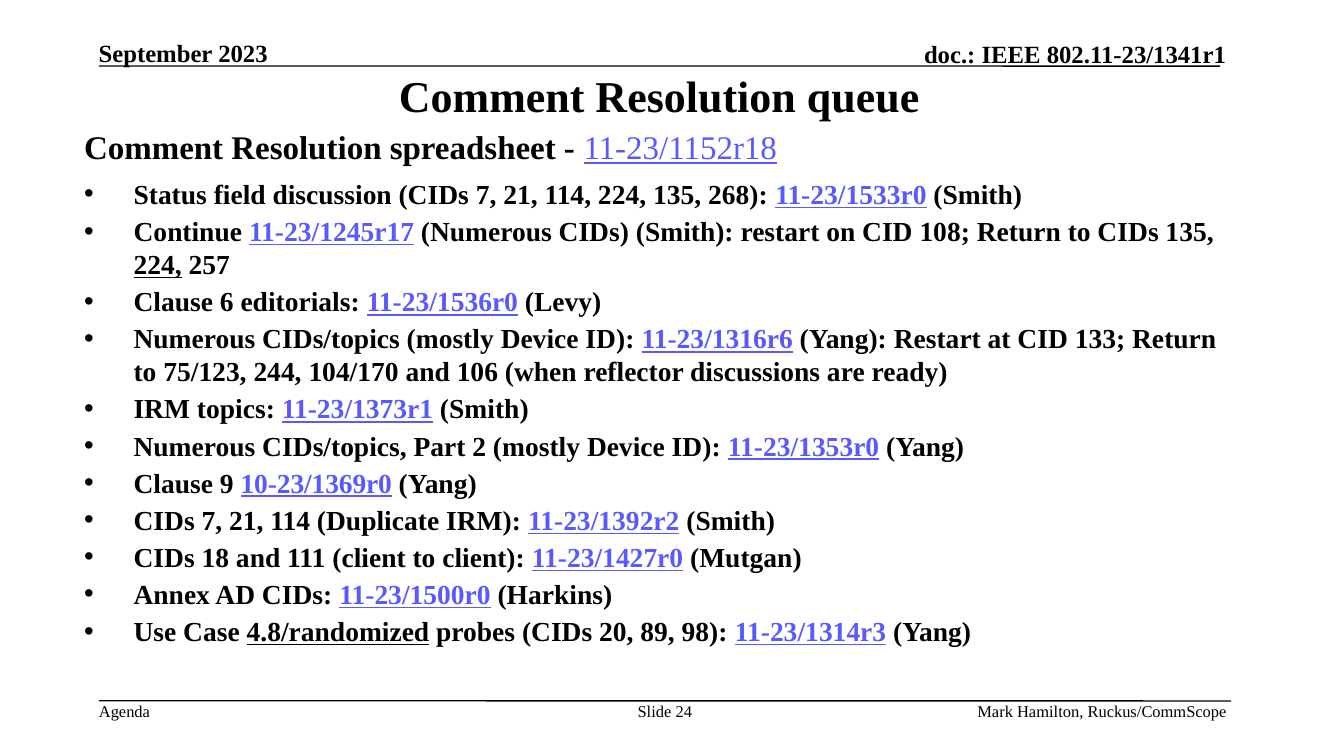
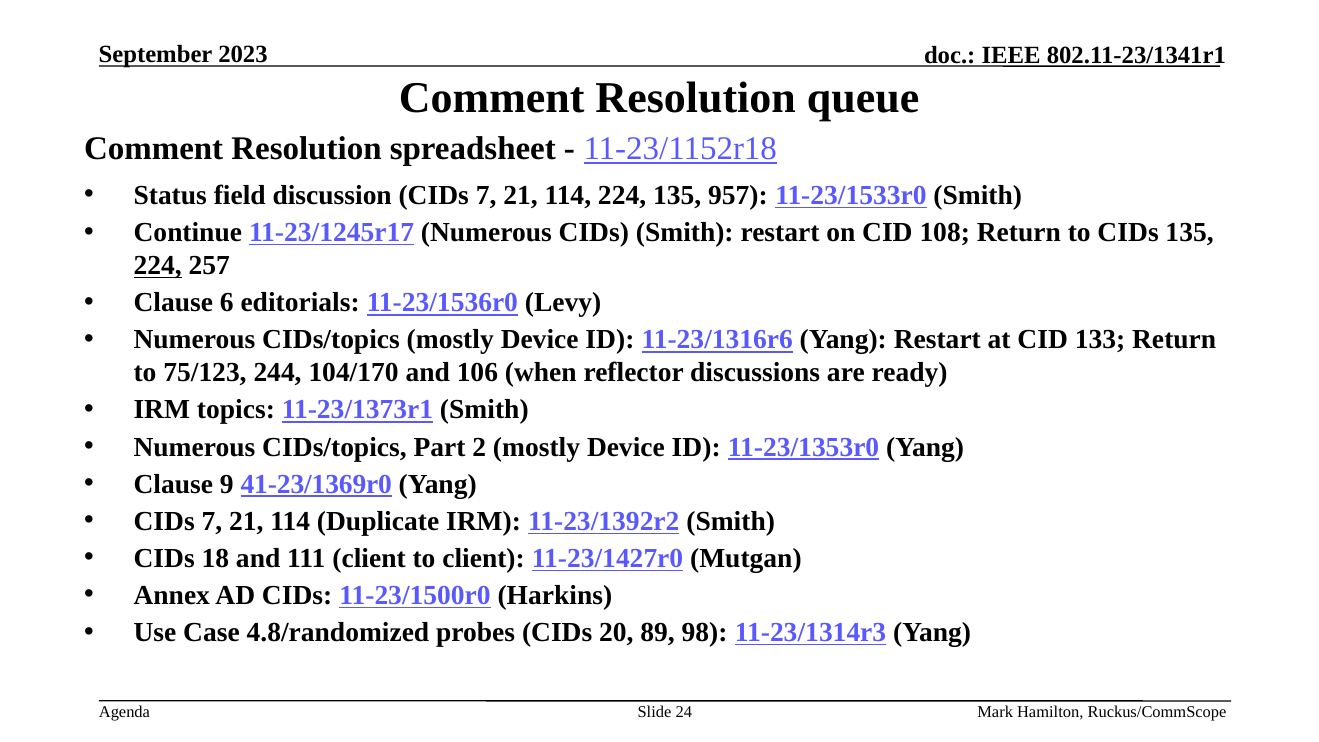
268: 268 -> 957
10-23/1369r0: 10-23/1369r0 -> 41-23/1369r0
4.8/randomized underline: present -> none
